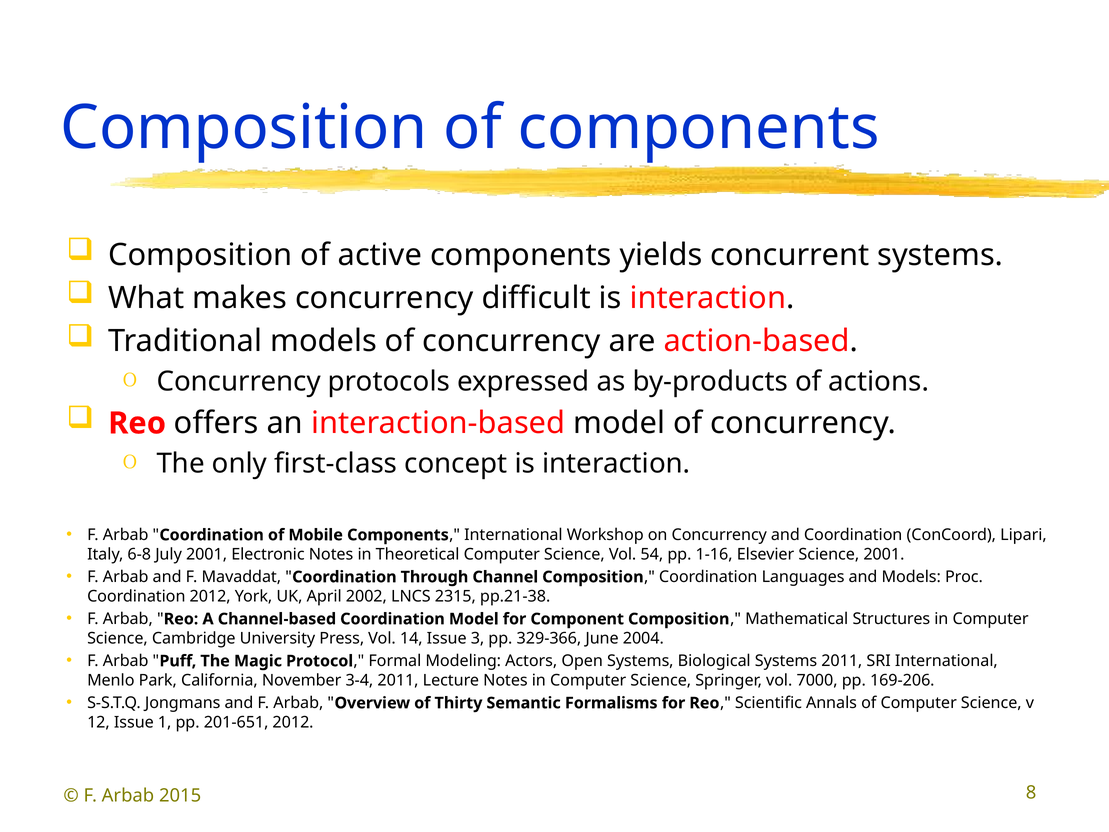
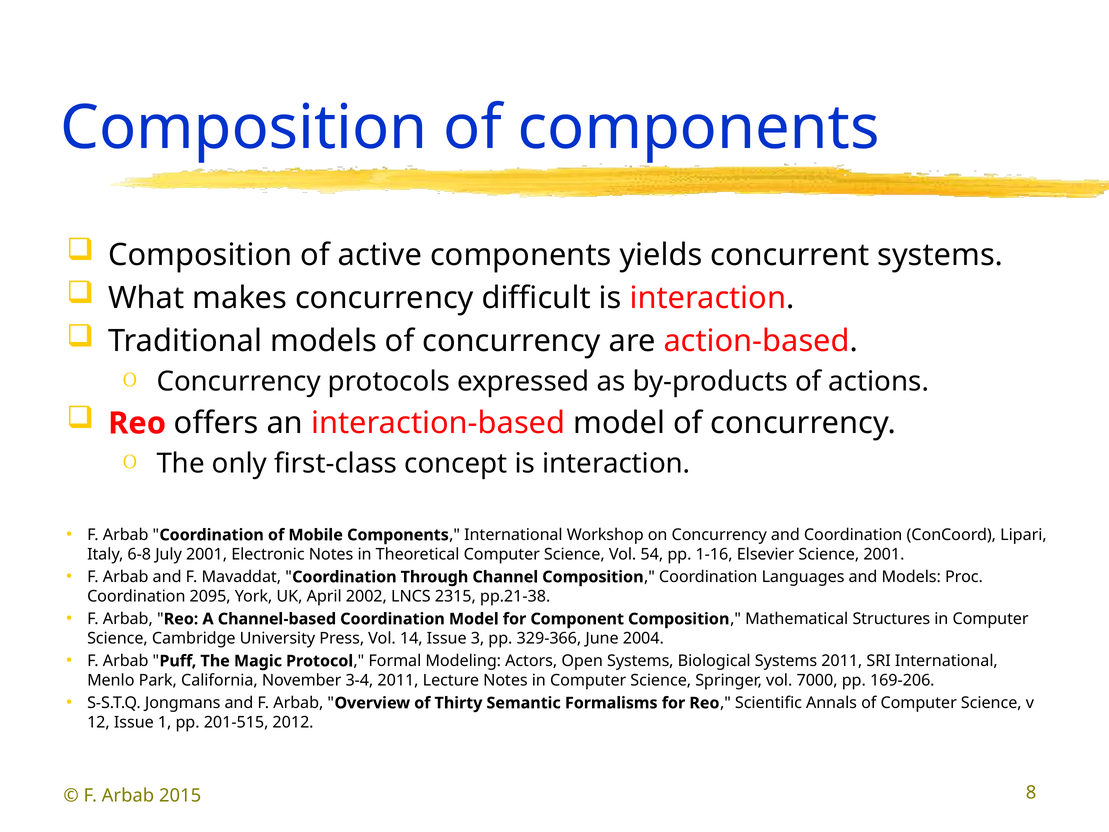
Coordination 2012: 2012 -> 2095
201-651: 201-651 -> 201-515
